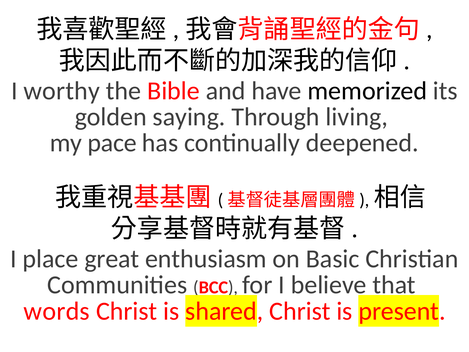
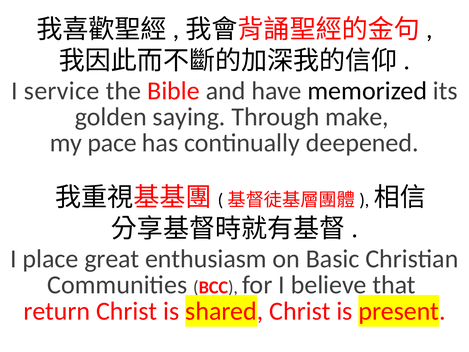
worthy: worthy -> service
living: living -> make
words: words -> return
